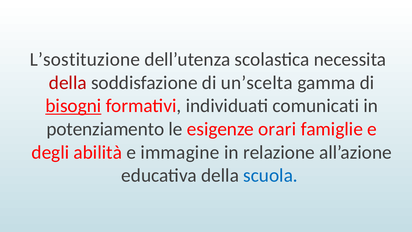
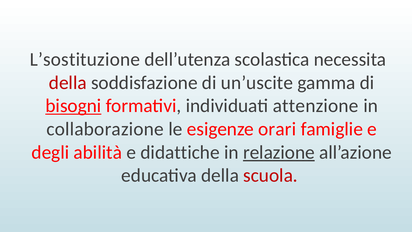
un’scelta: un’scelta -> un’uscite
comunicati: comunicati -> attenzione
potenziamento: potenziamento -> collaborazione
immagine: immagine -> didattiche
relazione underline: none -> present
scuola colour: blue -> red
